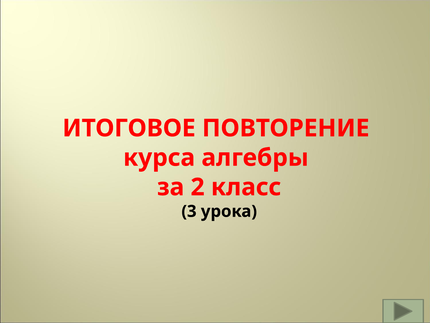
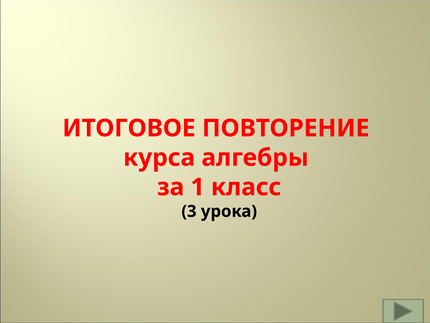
2: 2 -> 1
